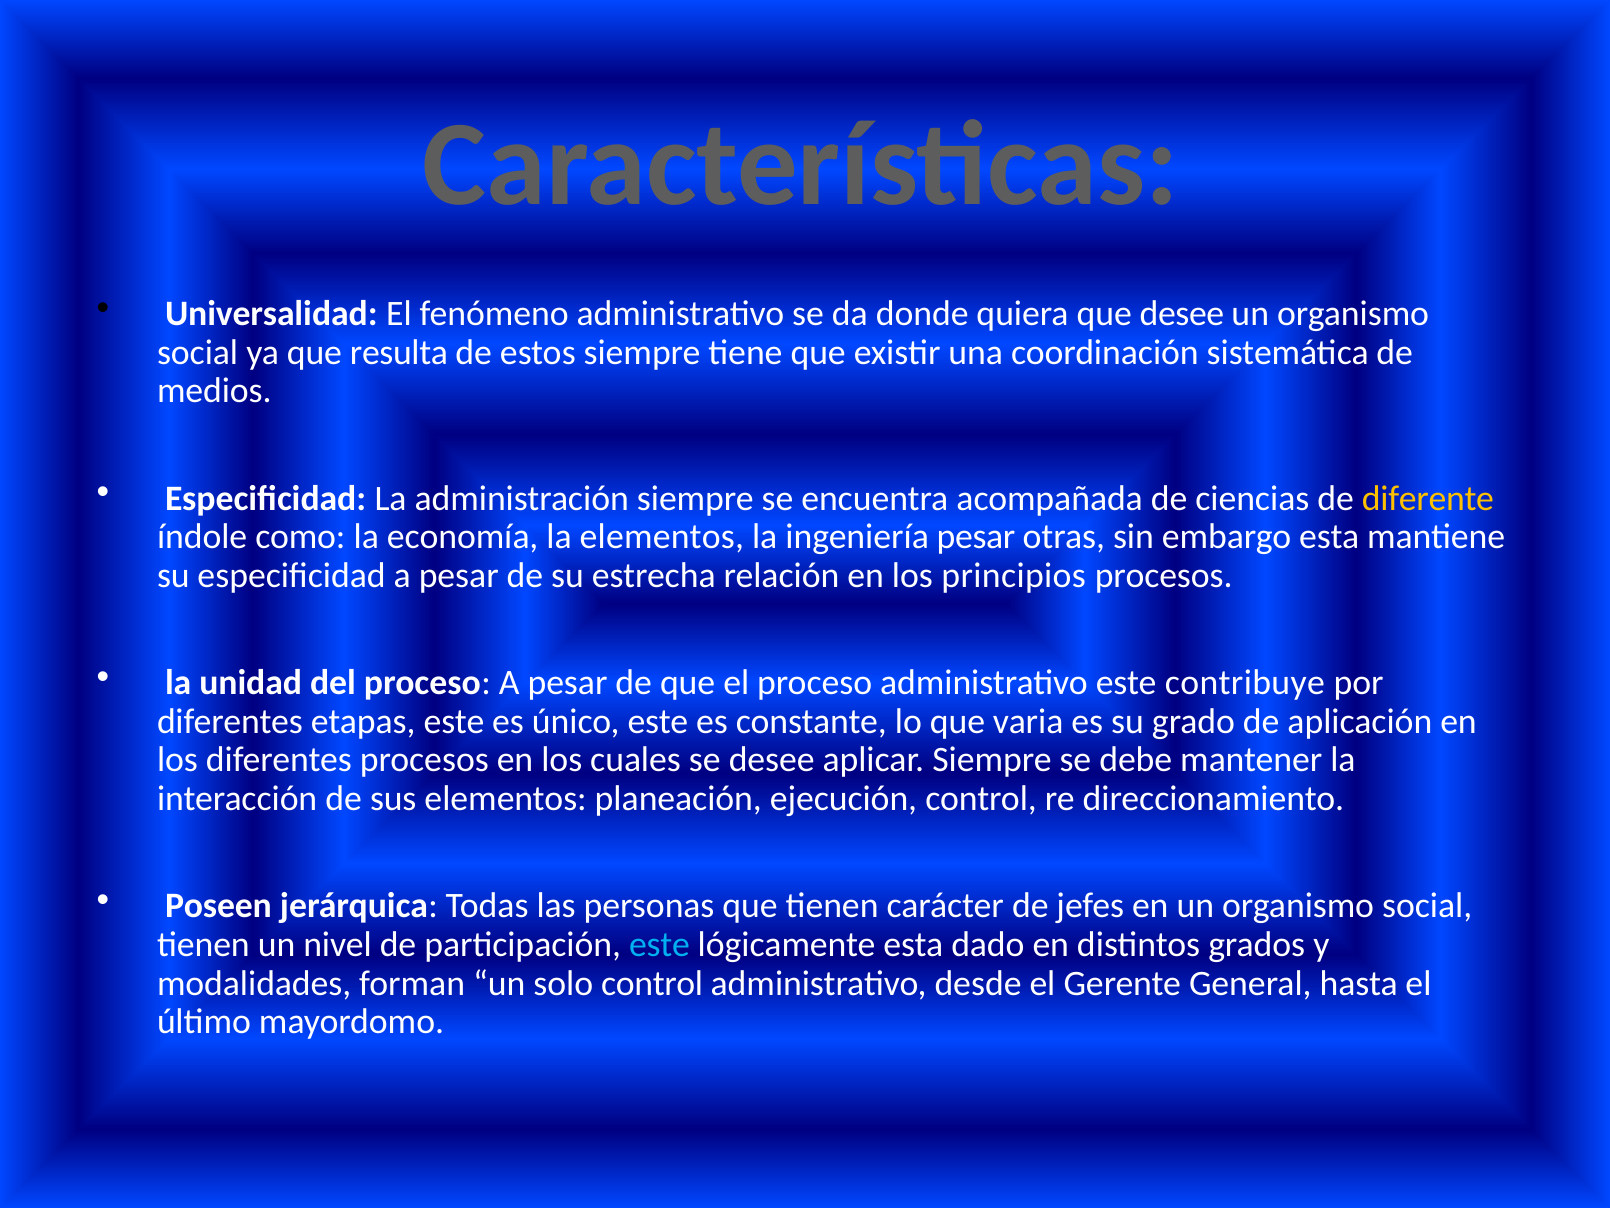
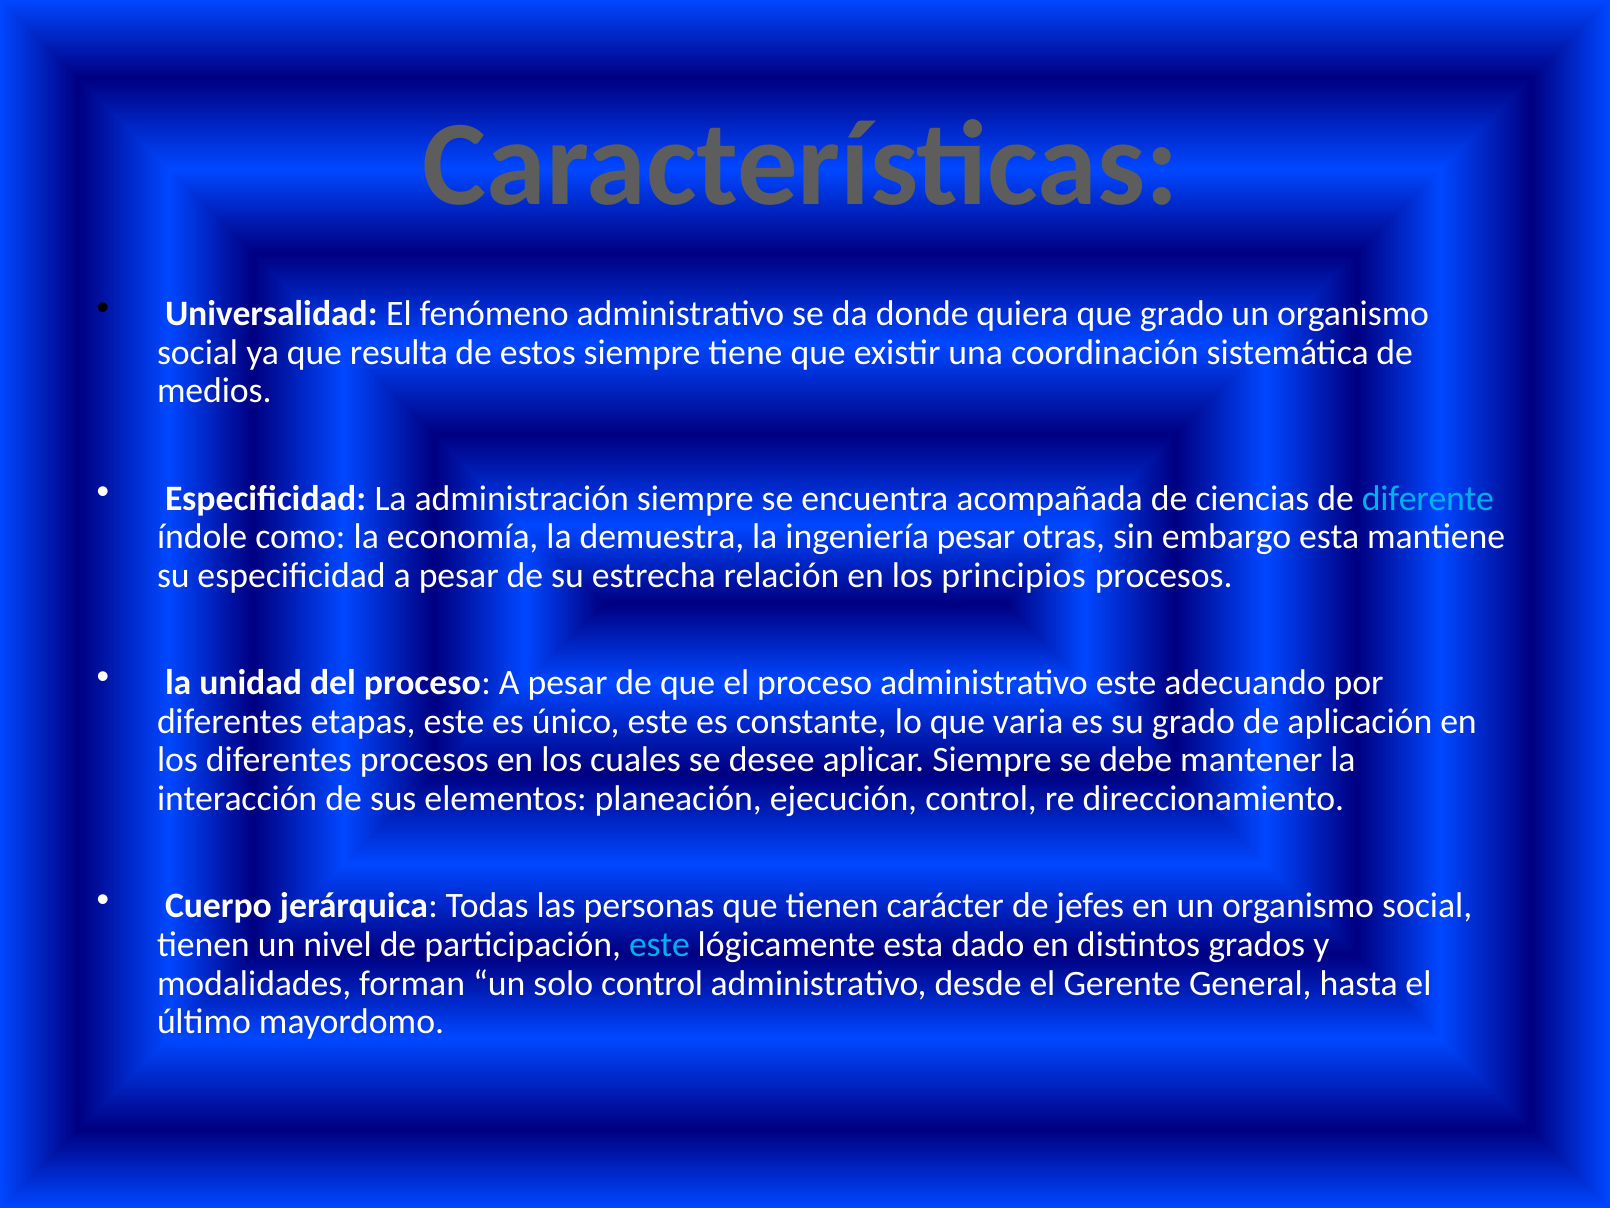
que desee: desee -> grado
diferente colour: yellow -> light blue
la elementos: elementos -> demuestra
contribuye: contribuye -> adecuando
Poseen: Poseen -> Cuerpo
